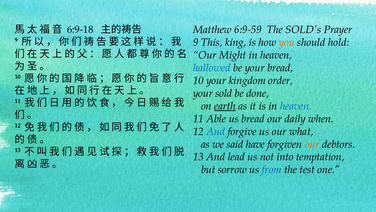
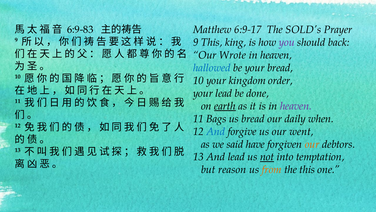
6:9-18: 6:9-18 -> 6:9-83
6:9-59: 6:9-59 -> 6:9-17
you colour: orange -> purple
hold: hold -> back
Might: Might -> Wrote
your sold: sold -> lead
heaven at (296, 106) colour: blue -> purple
Able: Able -> Bags
what: what -> went
not underline: none -> present
sorrow: sorrow -> reason
from colour: blue -> orange
the test: test -> this
